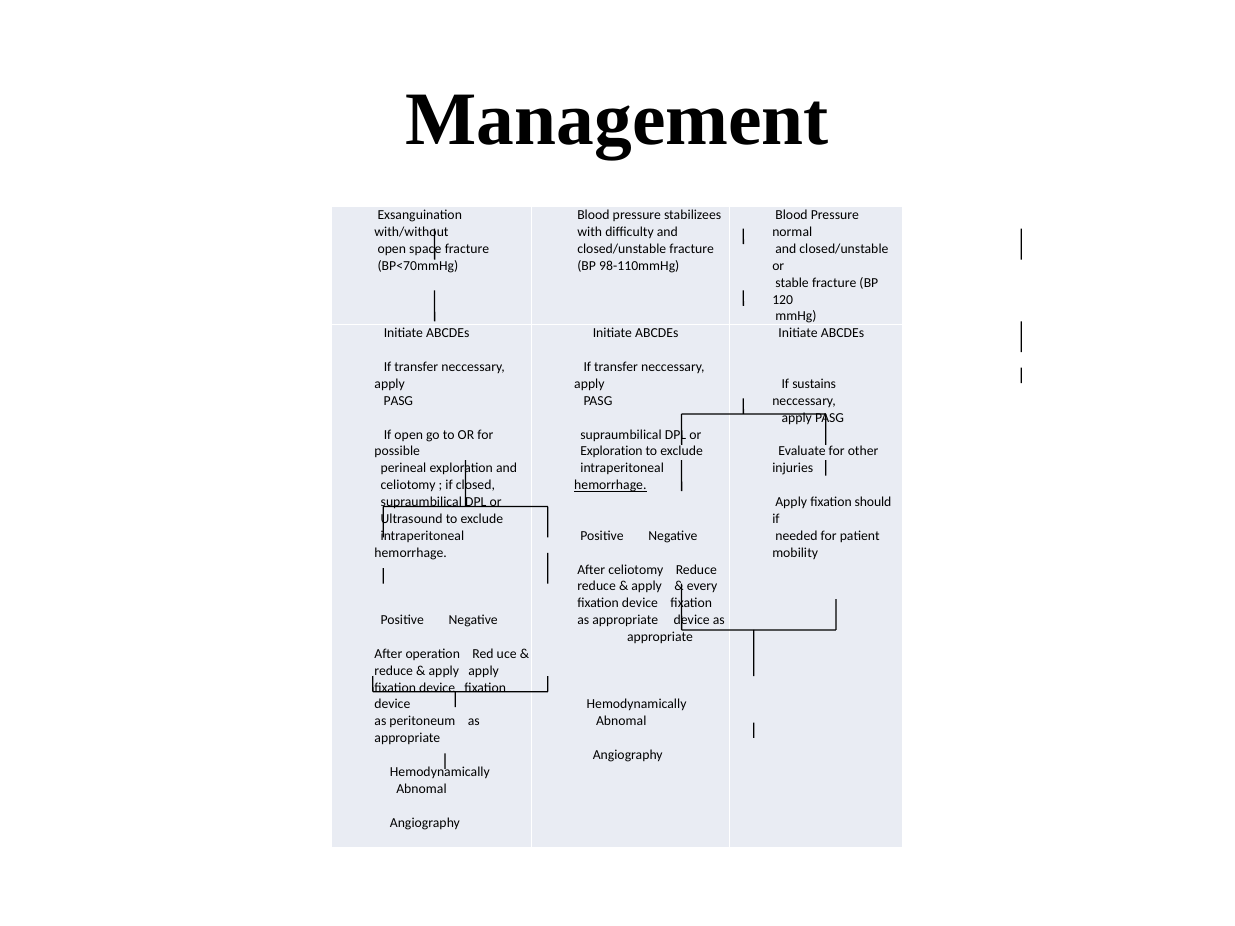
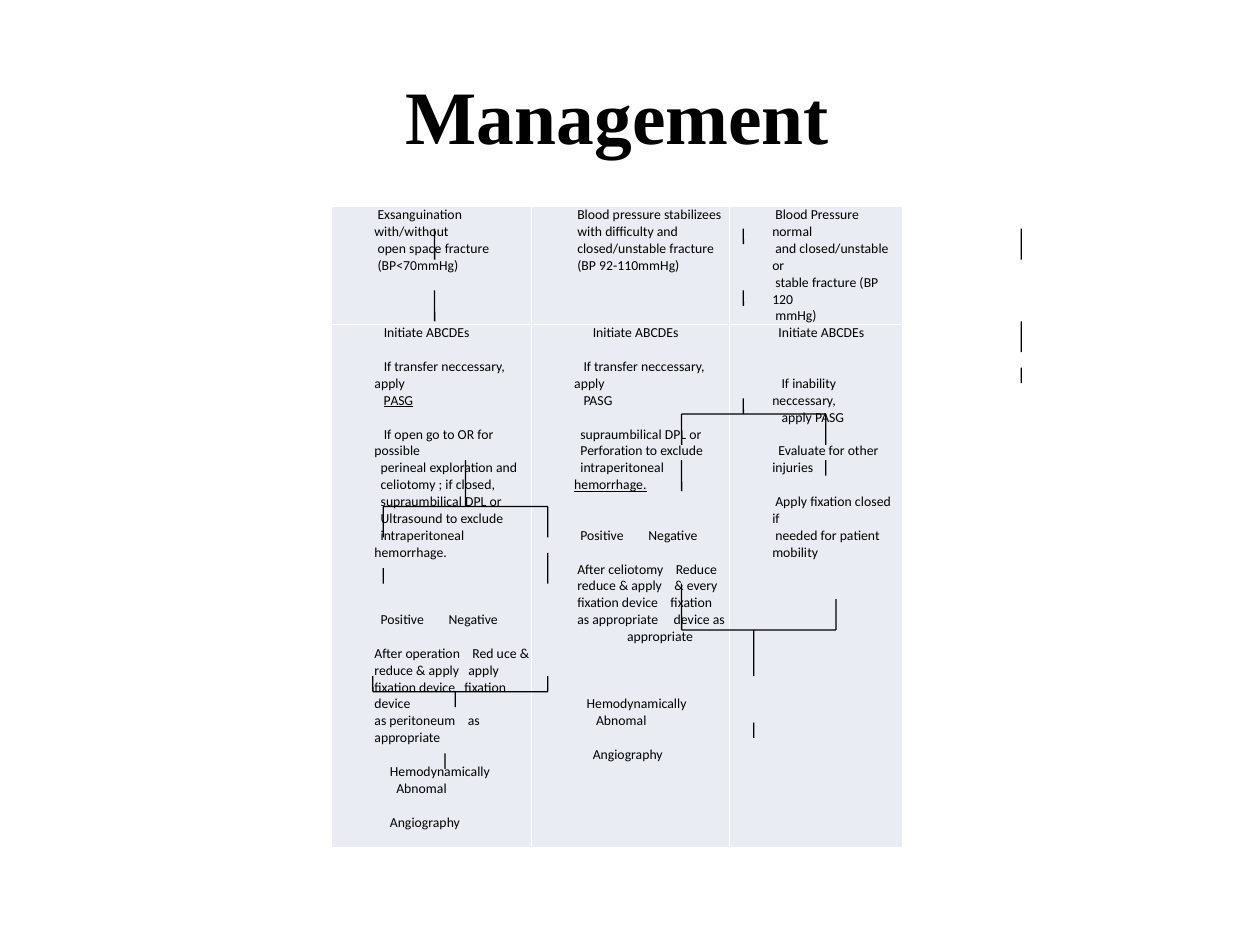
98-110mmHg: 98-110mmHg -> 92-110mmHg
sustains: sustains -> inability
PASG at (398, 401) underline: none -> present
Exploration at (611, 452): Exploration -> Perforation
fixation should: should -> closed
